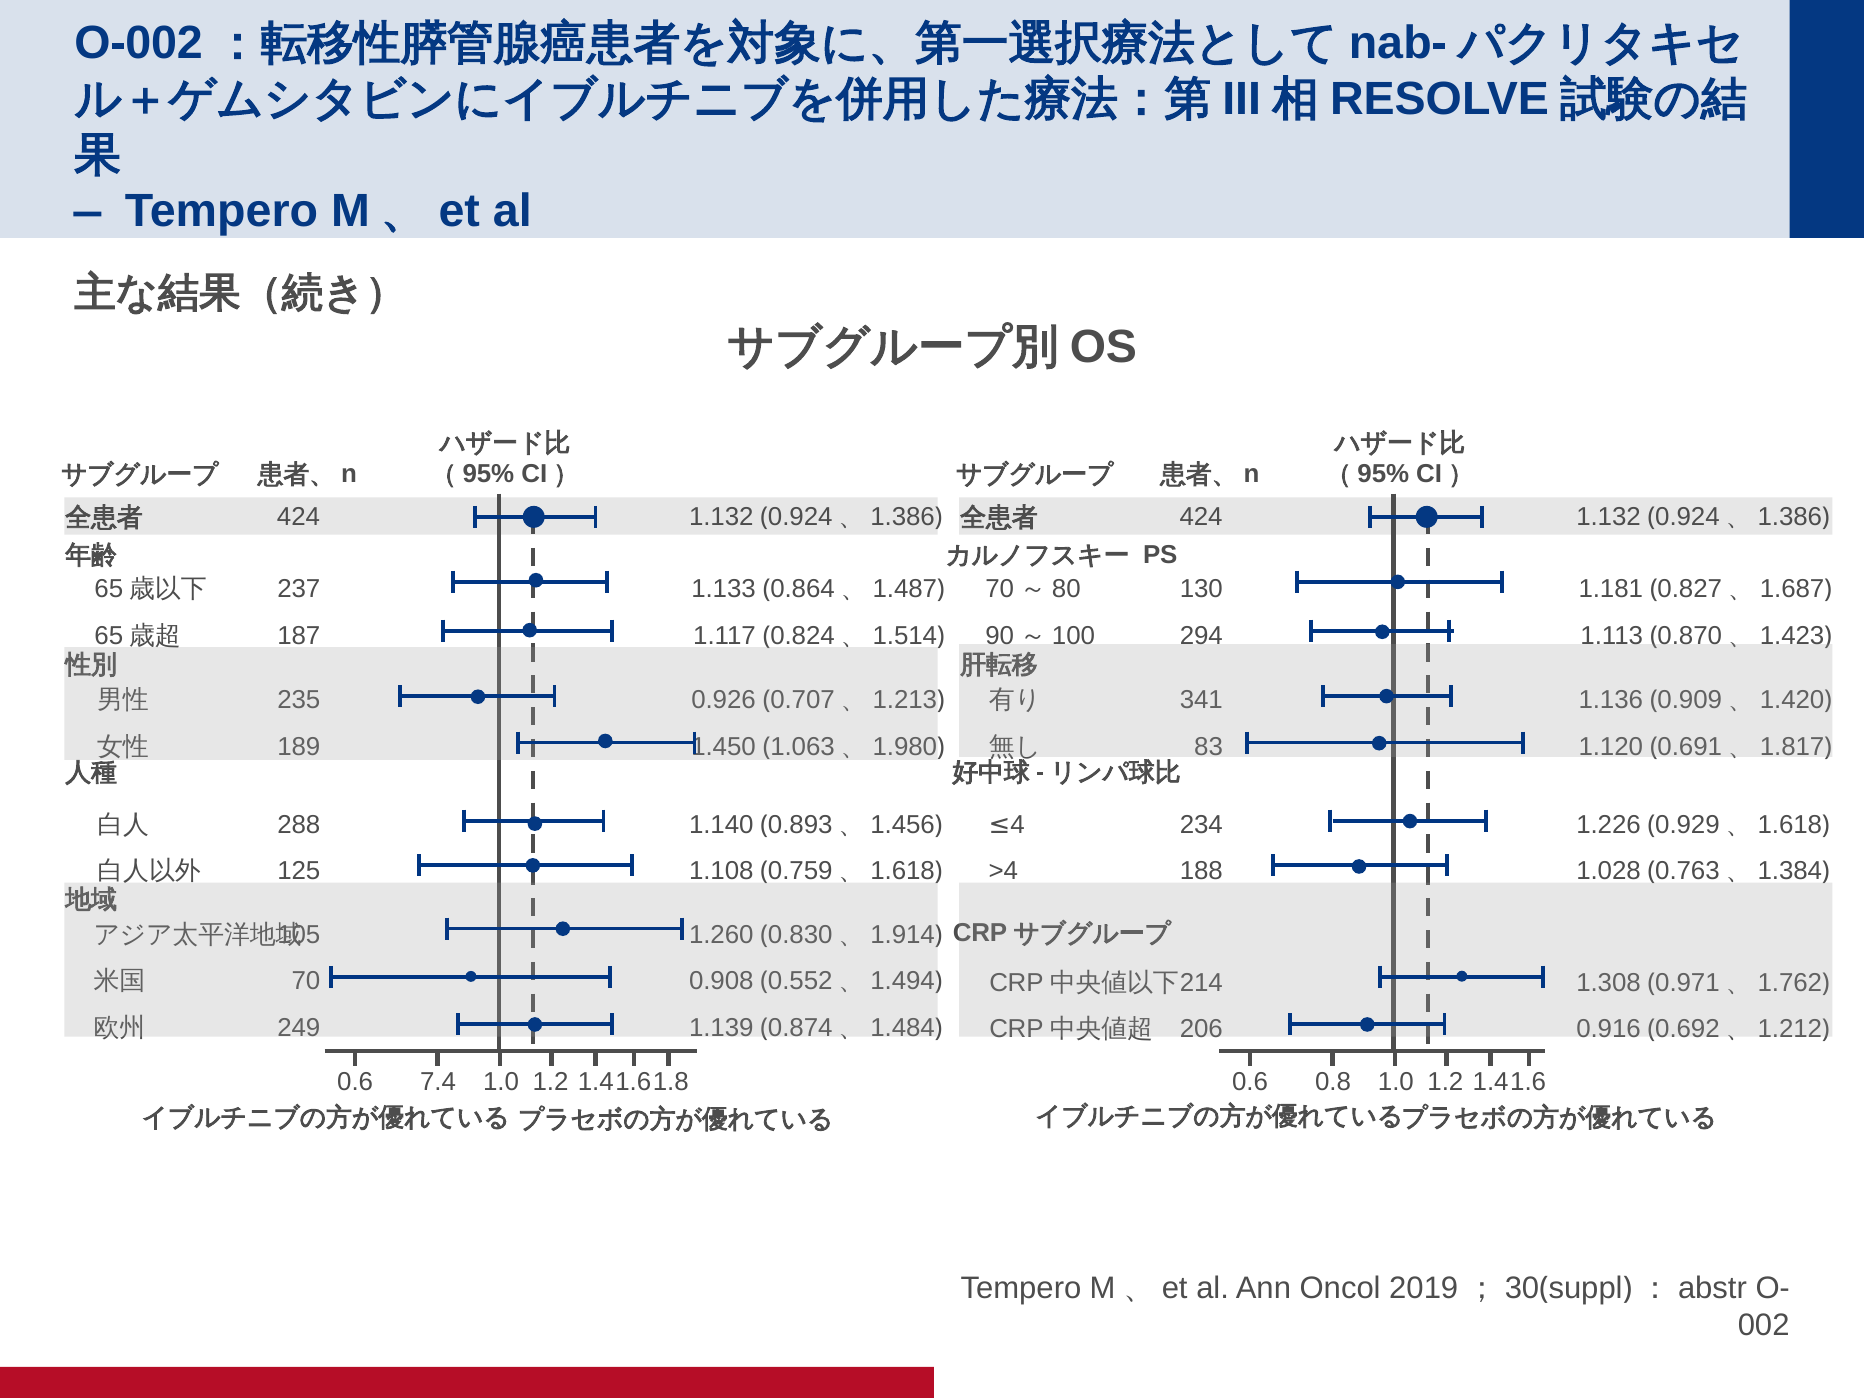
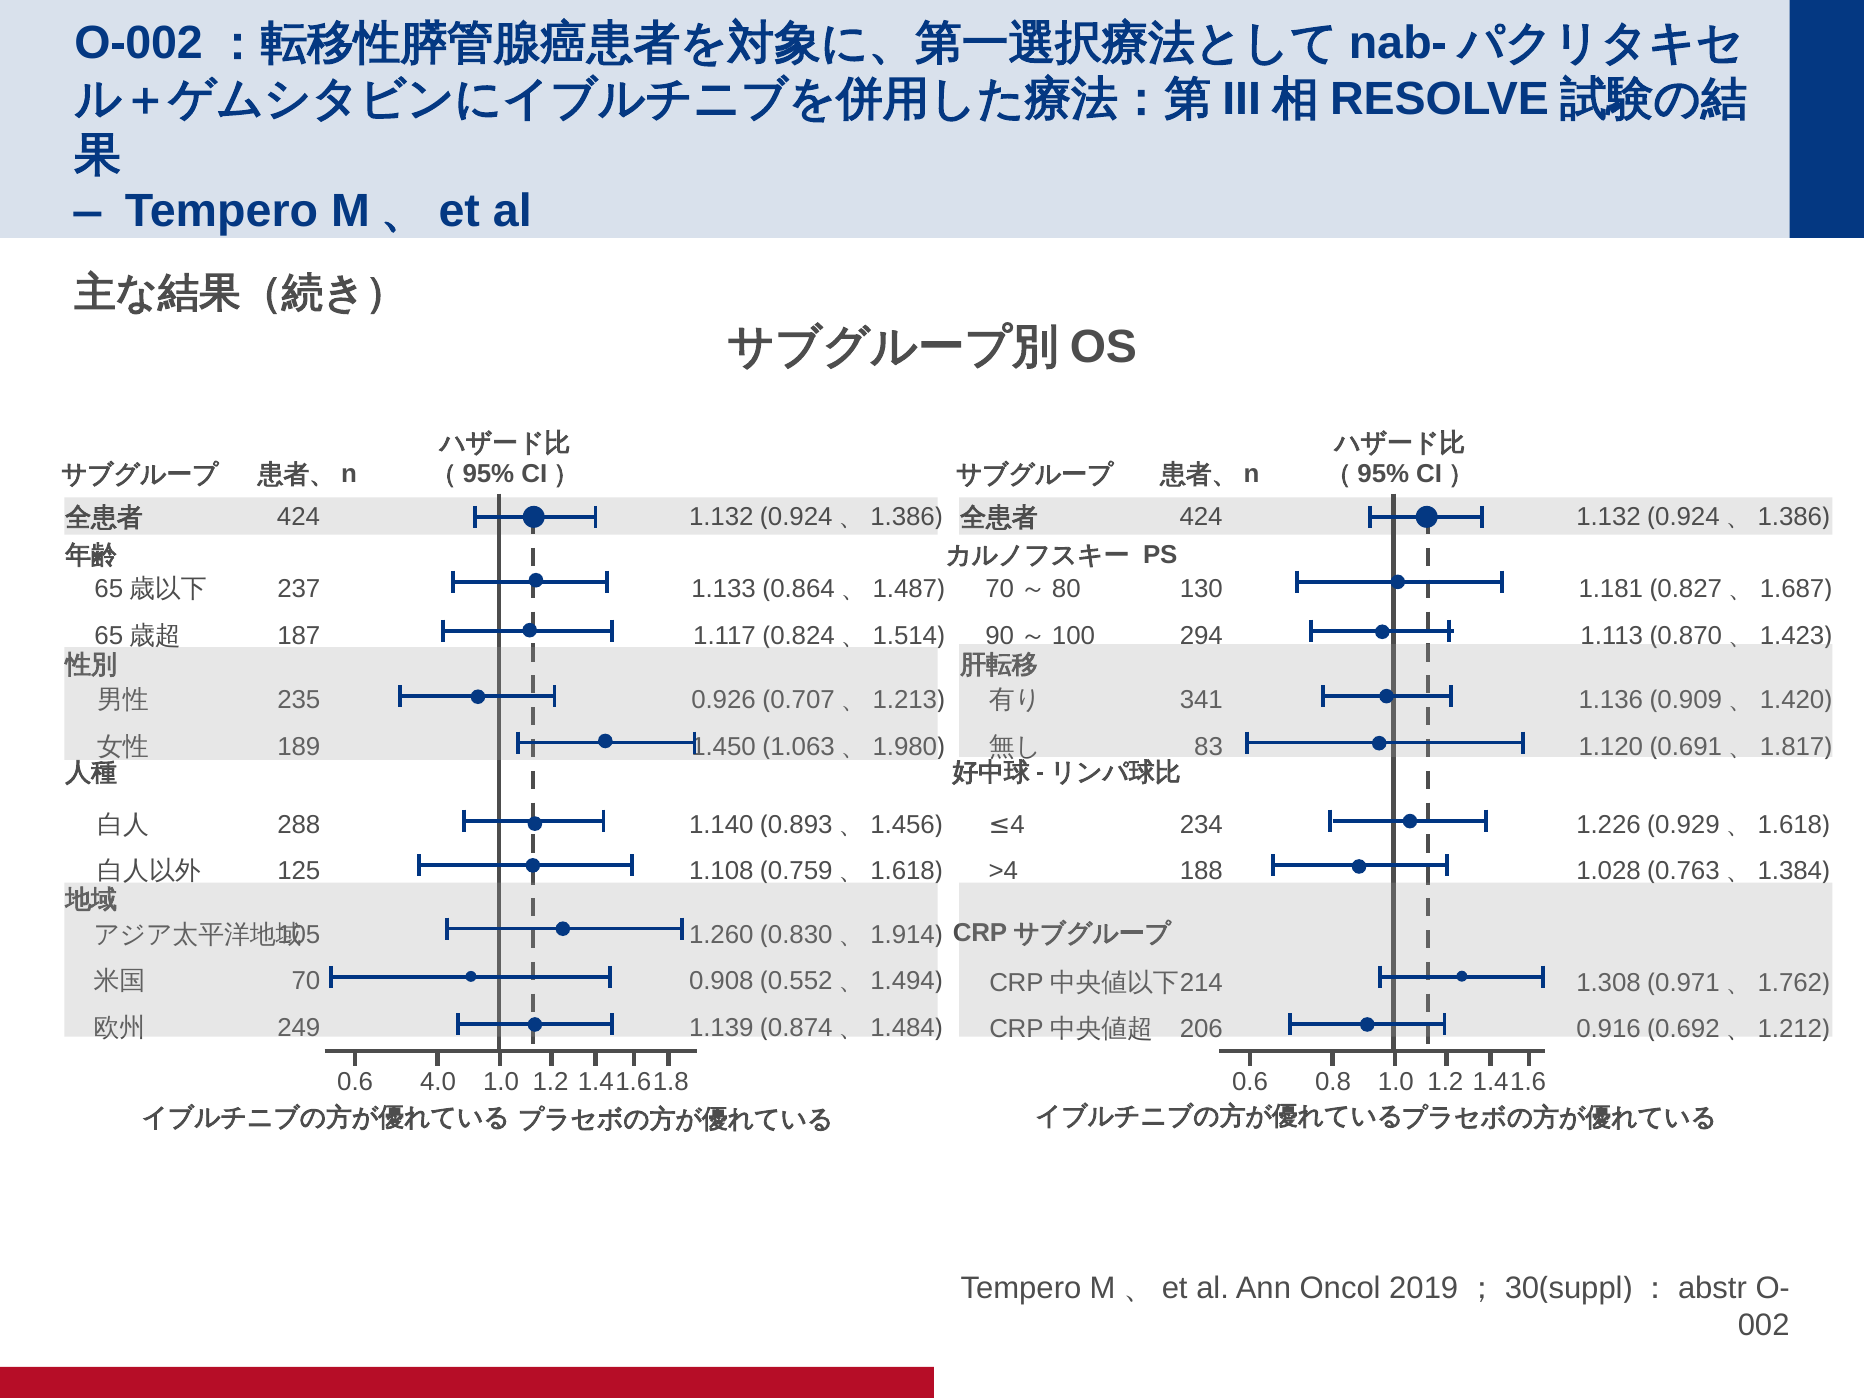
7.4: 7.4 -> 4.0
